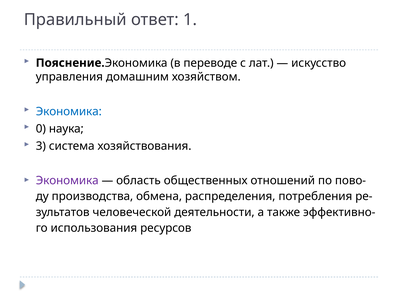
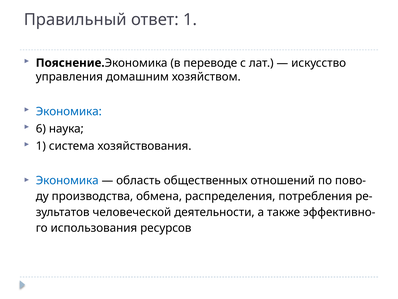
0: 0 -> 6
3 at (41, 146): 3 -> 1
Экономика at (67, 180) colour: purple -> blue
